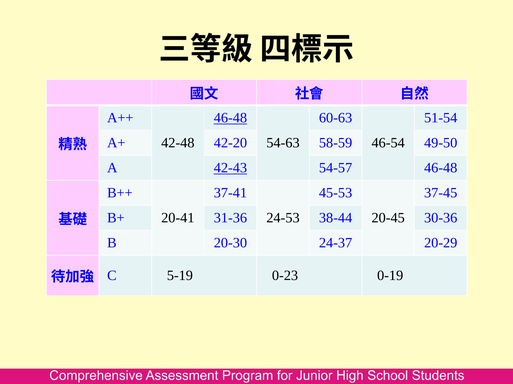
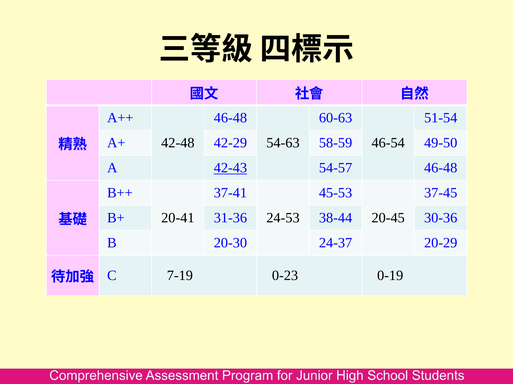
46-48 at (230, 118) underline: present -> none
42-20: 42-20 -> 42-29
5-19: 5-19 -> 7-19
